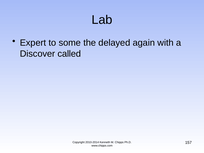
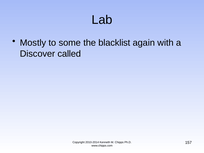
Expert: Expert -> Mostly
delayed: delayed -> blacklist
